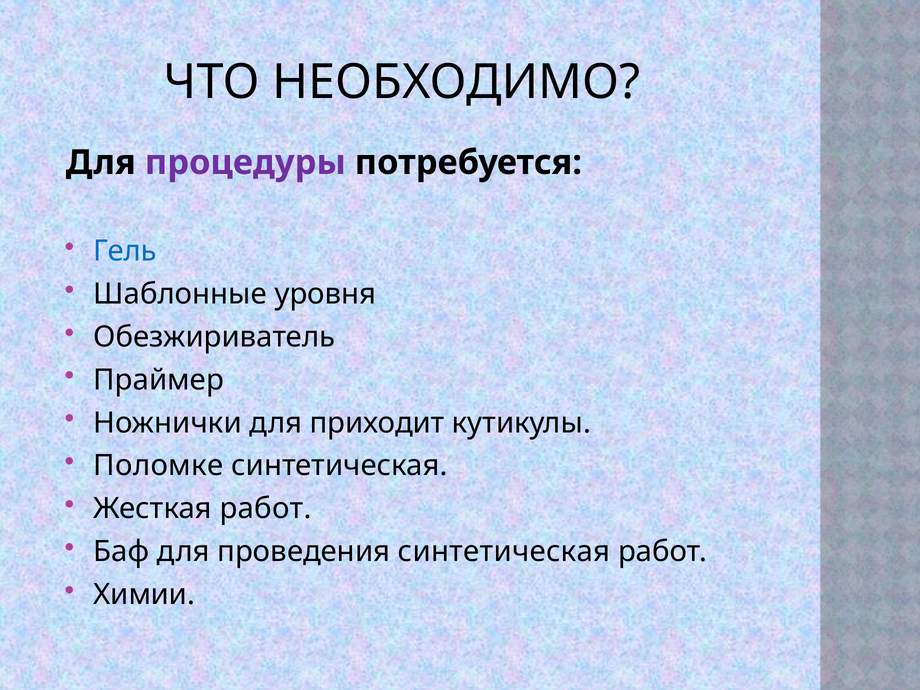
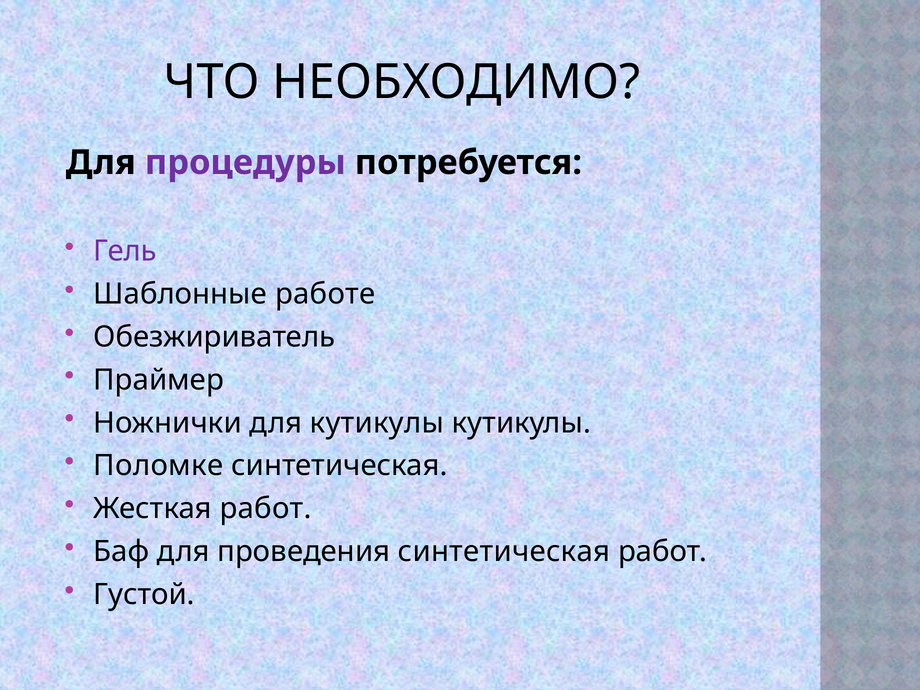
Гель colour: blue -> purple
уровня: уровня -> работе
для приходит: приходит -> кутикулы
Химии: Химии -> Густой
